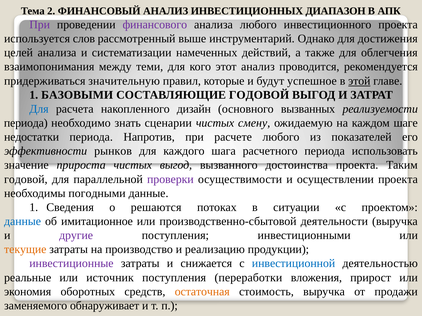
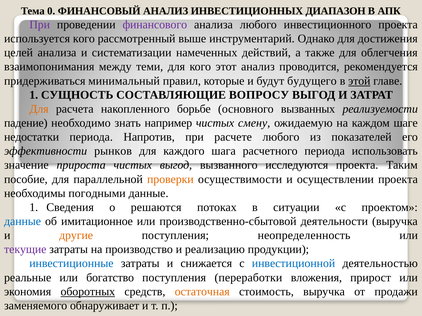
2: 2 -> 0
используется слов: слов -> кого
значительную: значительную -> минимальный
успешное: успешное -> будущего
БАЗОВЫМИ: БАЗОВЫМИ -> СУЩНОСТЬ
СОСТАВЛЯЮЩИЕ ГОДОВОЙ: ГОДОВОЙ -> ВОПРОСУ
Для at (39, 109) colour: blue -> orange
дизайн: дизайн -> борьбе
периода at (26, 123): периода -> падение
сценарии: сценарии -> например
достоинства: достоинства -> исследуются
годовой at (26, 179): годовой -> пособие
проверки colour: purple -> orange
другие colour: purple -> orange
инвестиционными: инвестиционными -> неопределенность
текущие colour: orange -> purple
инвестиционные colour: purple -> blue
источник: источник -> богатство
оборотных underline: none -> present
